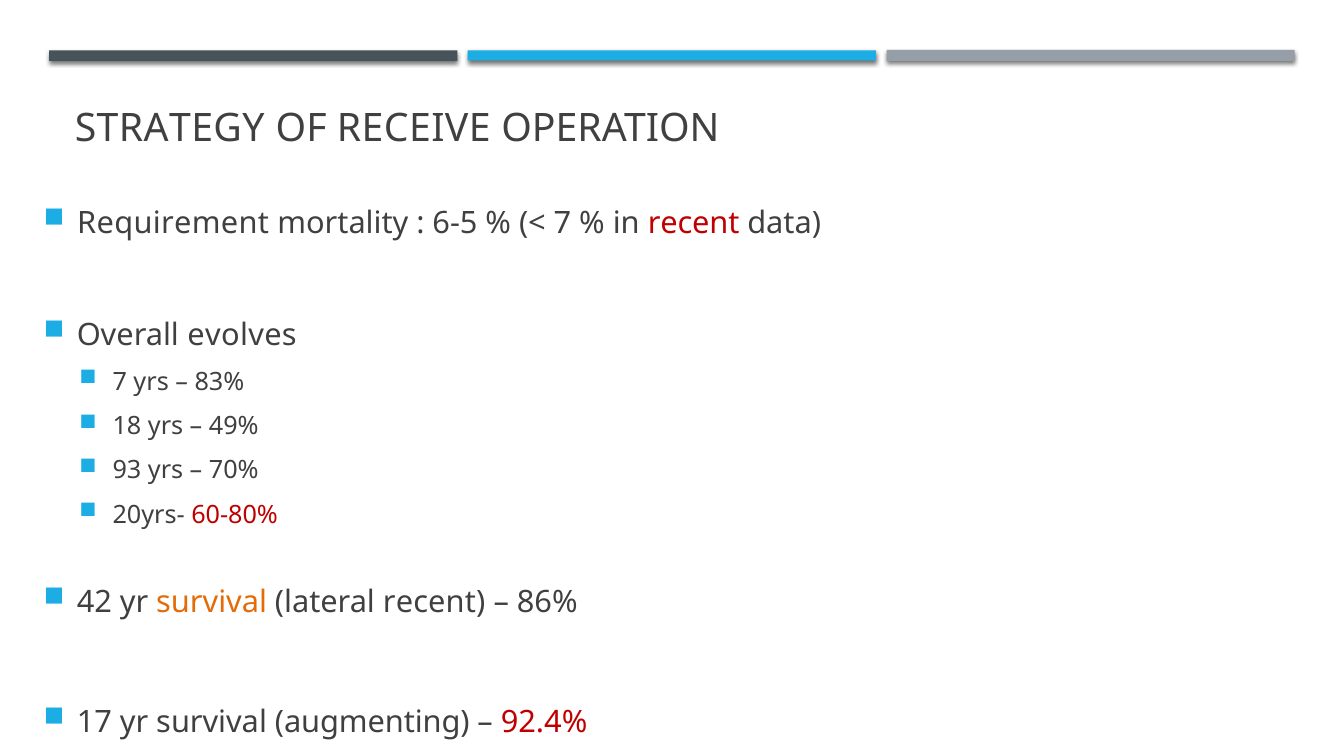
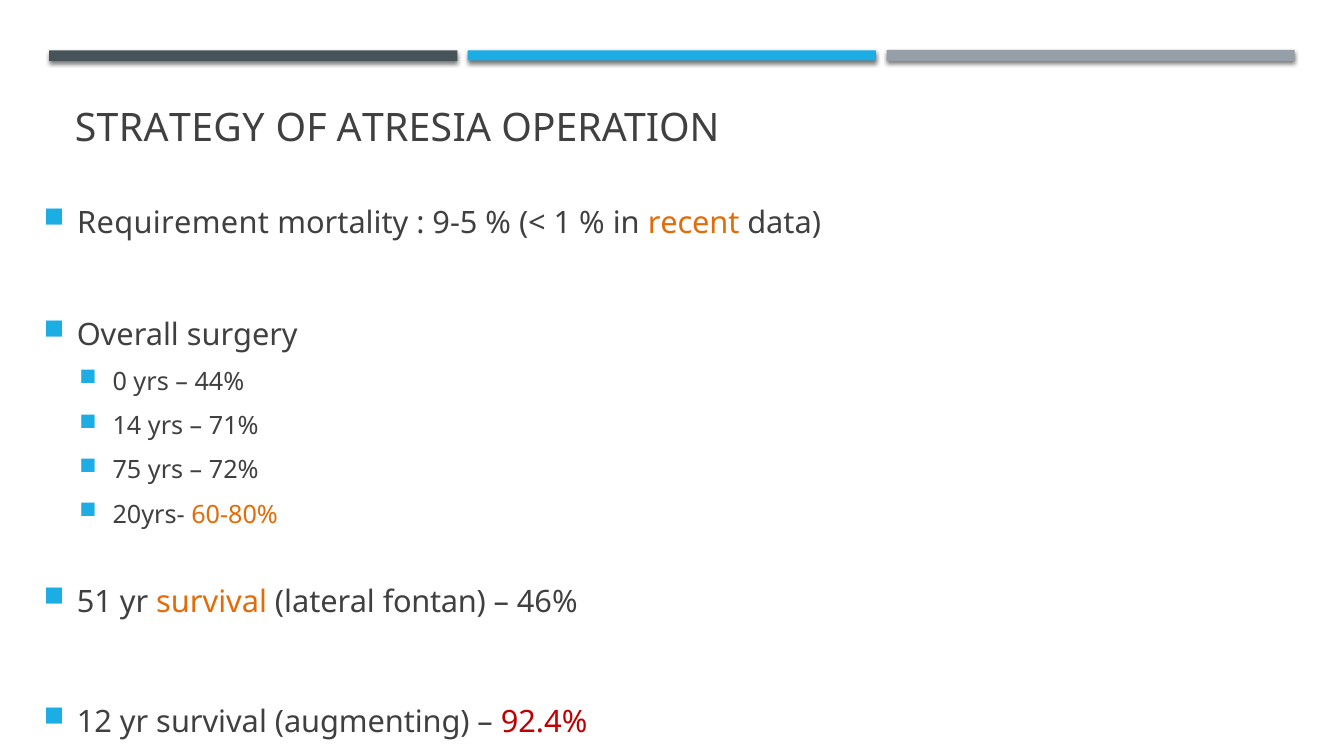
RECEIVE: RECEIVE -> ATRESIA
6-5: 6-5 -> 9-5
7 at (563, 223): 7 -> 1
recent at (694, 223) colour: red -> orange
evolves: evolves -> surgery
7 at (120, 382): 7 -> 0
83%: 83% -> 44%
18: 18 -> 14
49%: 49% -> 71%
93: 93 -> 75
70%: 70% -> 72%
60-80% colour: red -> orange
42: 42 -> 51
lateral recent: recent -> fontan
86%: 86% -> 46%
17: 17 -> 12
